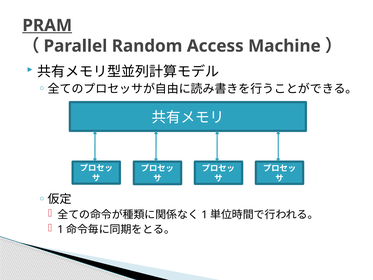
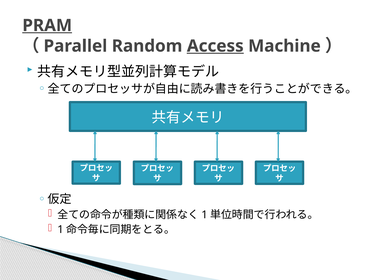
Access underline: none -> present
